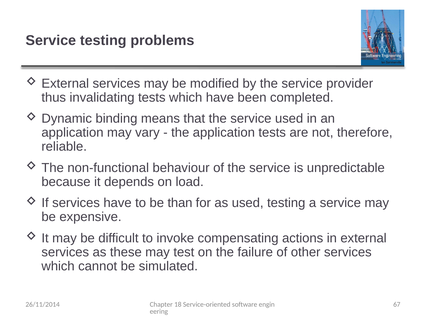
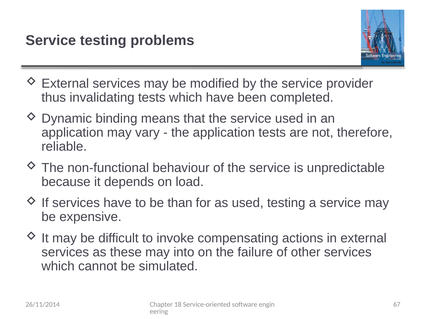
test: test -> into
